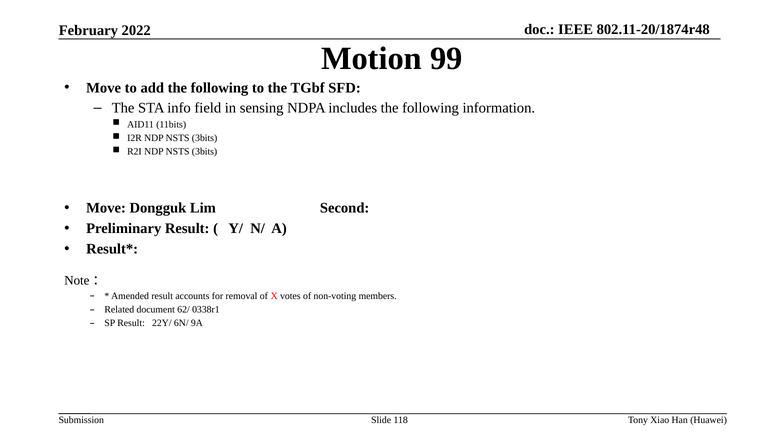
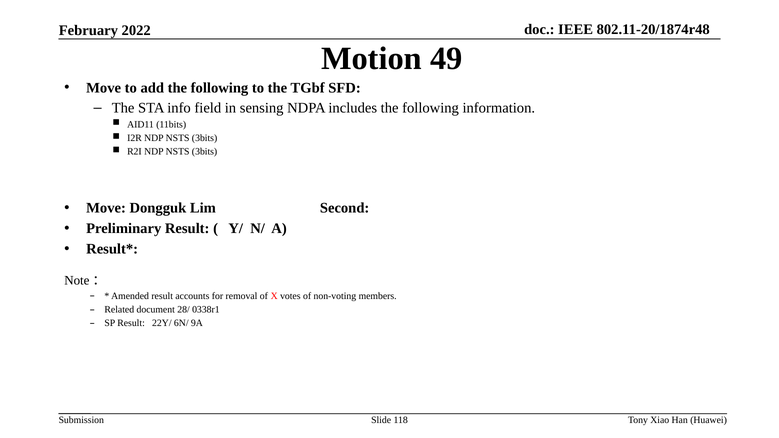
99: 99 -> 49
62/: 62/ -> 28/
